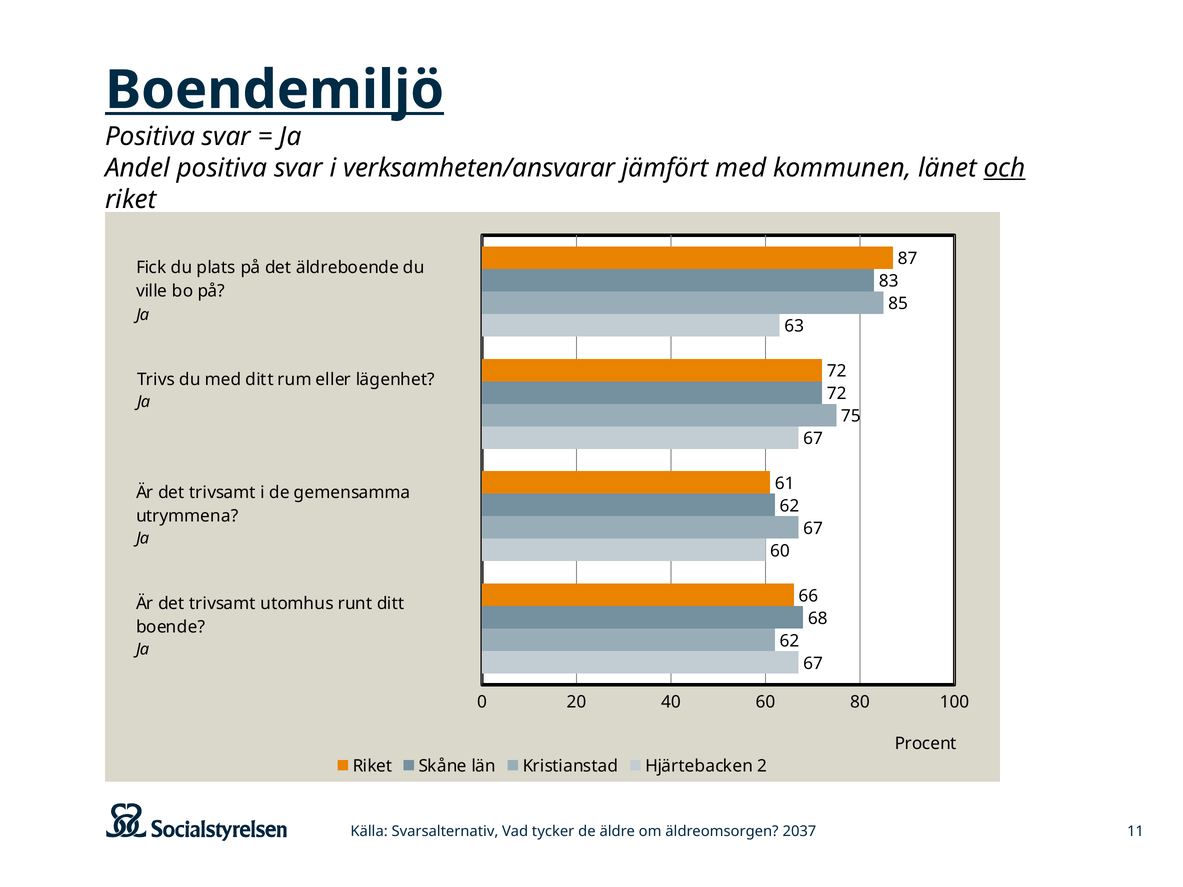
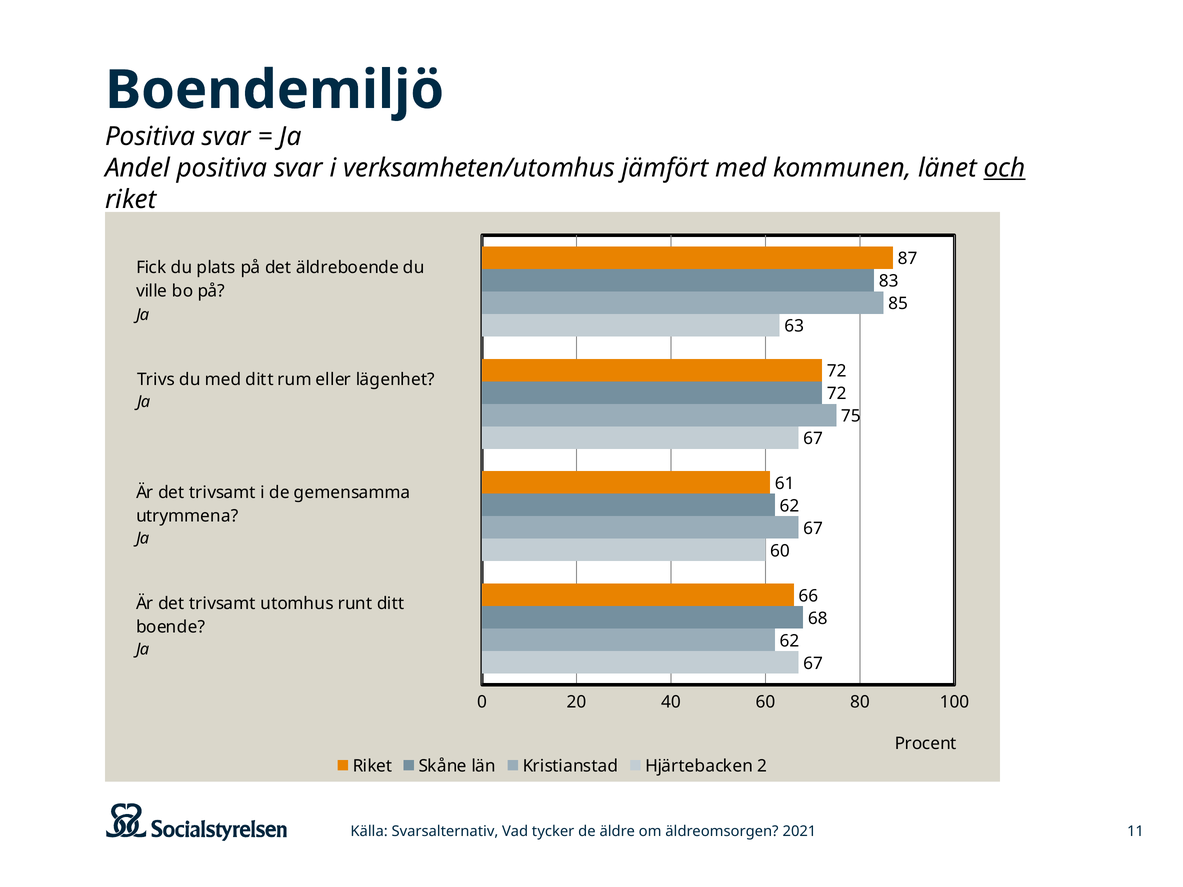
Boendemiljö underline: present -> none
verksamheten/ansvarar: verksamheten/ansvarar -> verksamheten/utomhus
2037: 2037 -> 2021
